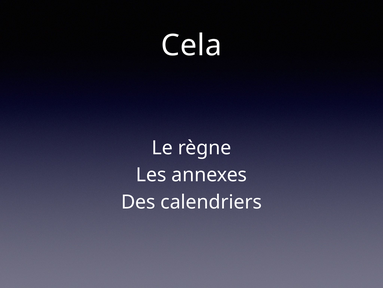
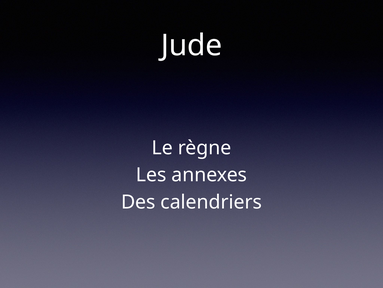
Cela: Cela -> Jude
